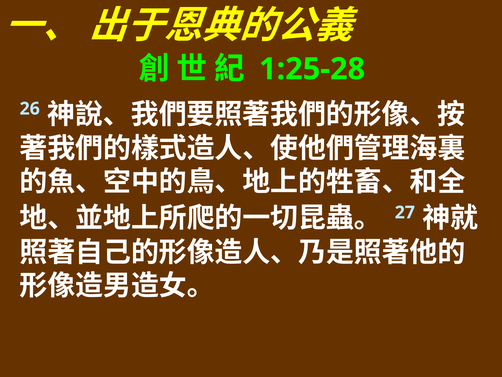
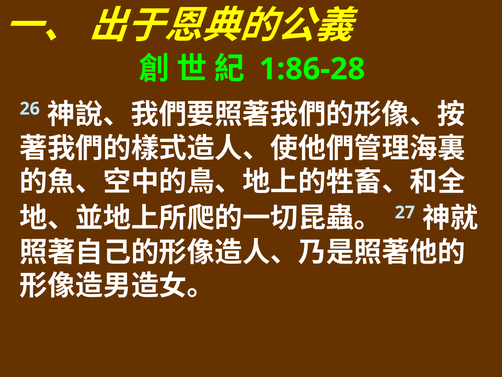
1:25-28: 1:25-28 -> 1:86-28
